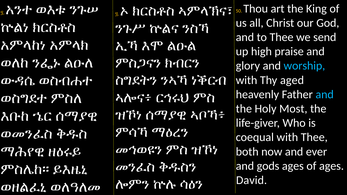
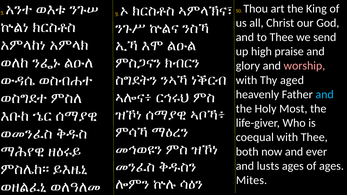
worship colour: light blue -> pink
gods: gods -> lusts
David: David -> Mites
